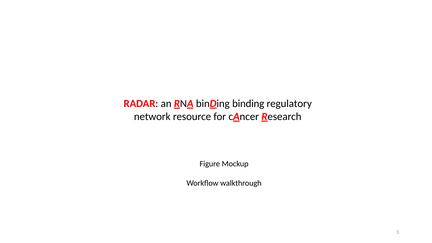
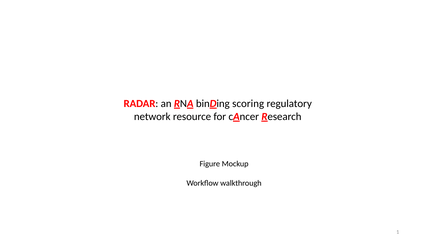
binDing binding: binding -> scoring
